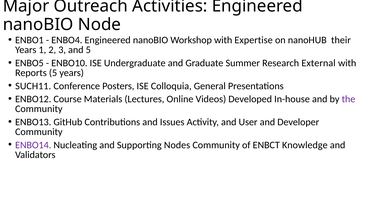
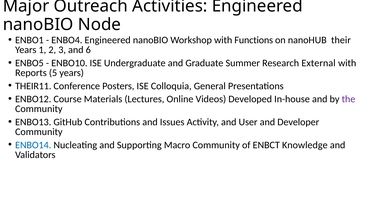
Expertise: Expertise -> Functions
and 5: 5 -> 6
SUCH11: SUCH11 -> THEIR11
ENBO14 colour: purple -> blue
Nodes: Nodes -> Macro
